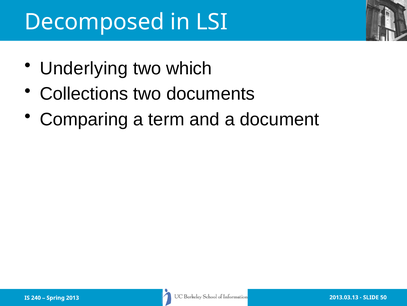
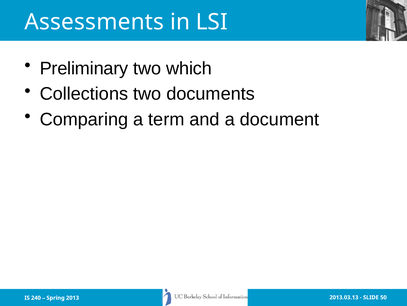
Decomposed: Decomposed -> Assessments
Underlying: Underlying -> Preliminary
